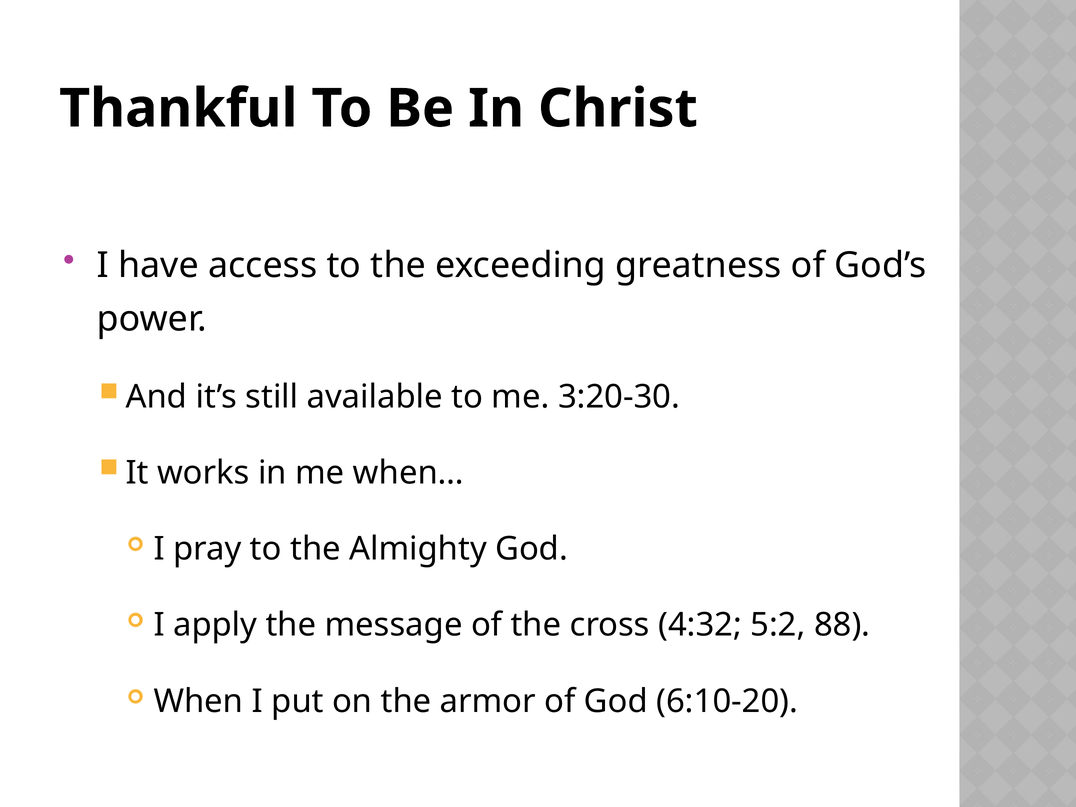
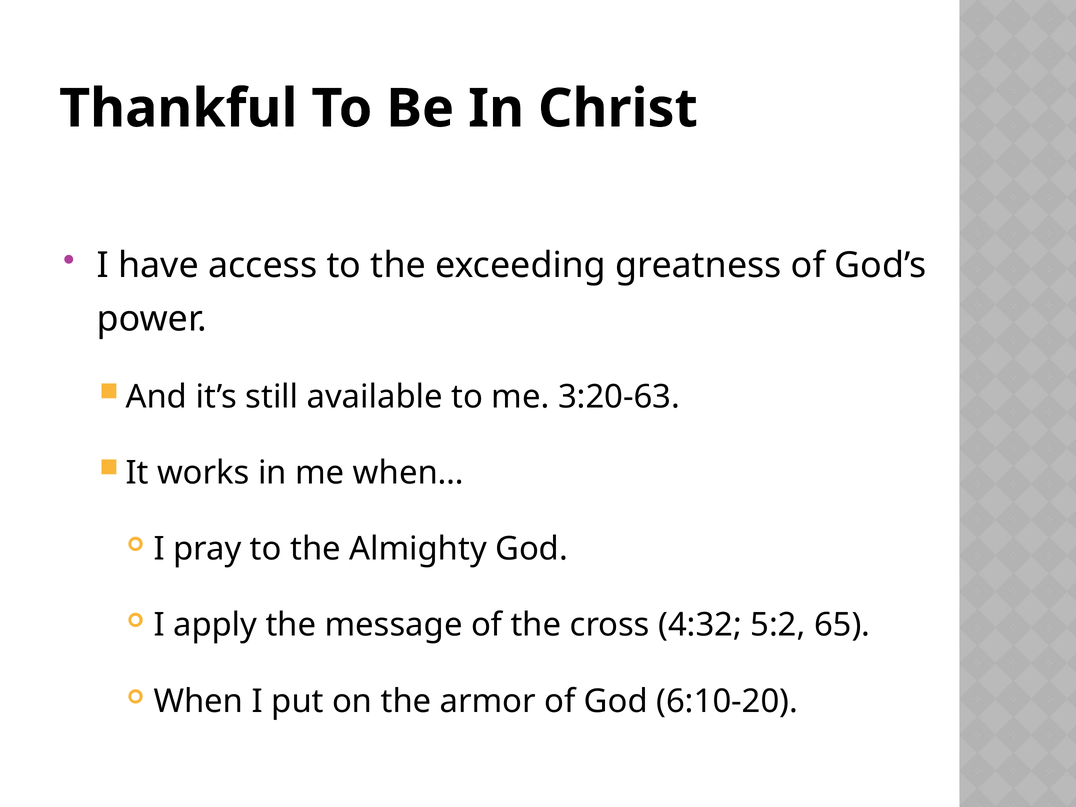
3:20-30: 3:20-30 -> 3:20-63
88: 88 -> 65
